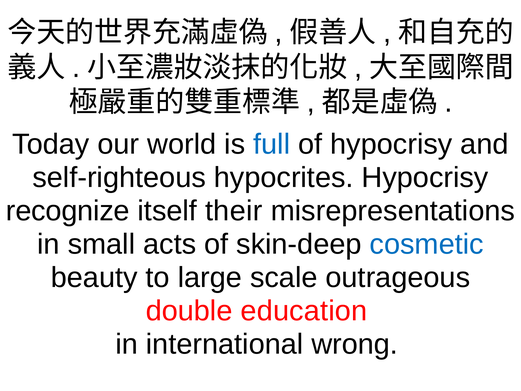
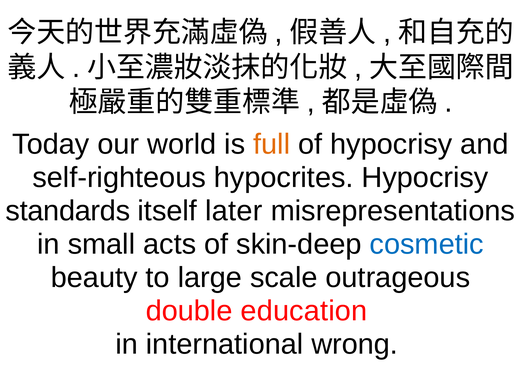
full colour: blue -> orange
recognize: recognize -> standards
their: their -> later
